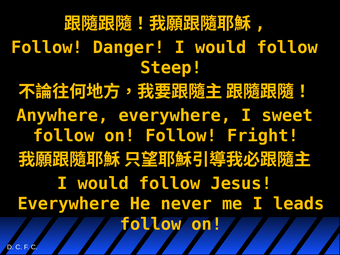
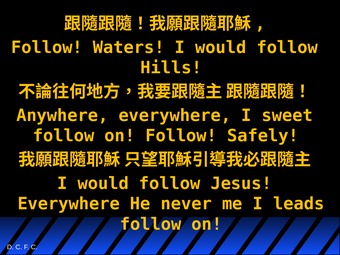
Danger: Danger -> Waters
Steep: Steep -> Hills
Fright: Fright -> Safely
